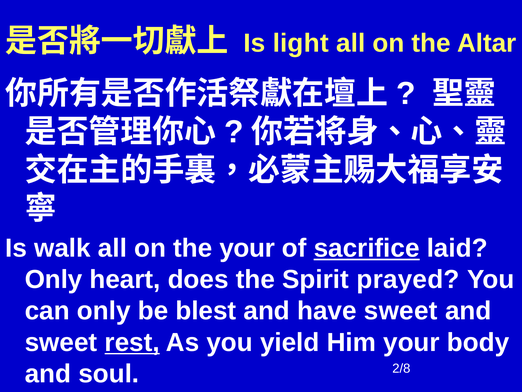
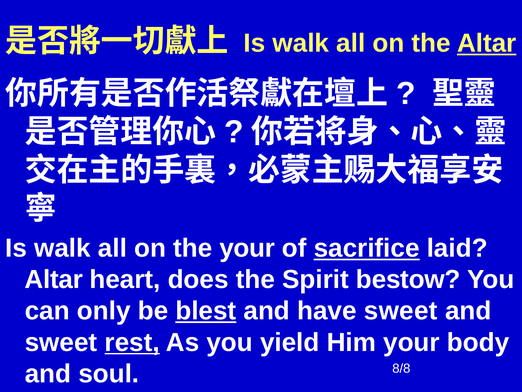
light at (301, 43): light -> walk
Altar at (487, 43) underline: none -> present
Only at (54, 279): Only -> Altar
prayed: prayed -> bestow
blest underline: none -> present
2/8: 2/8 -> 8/8
